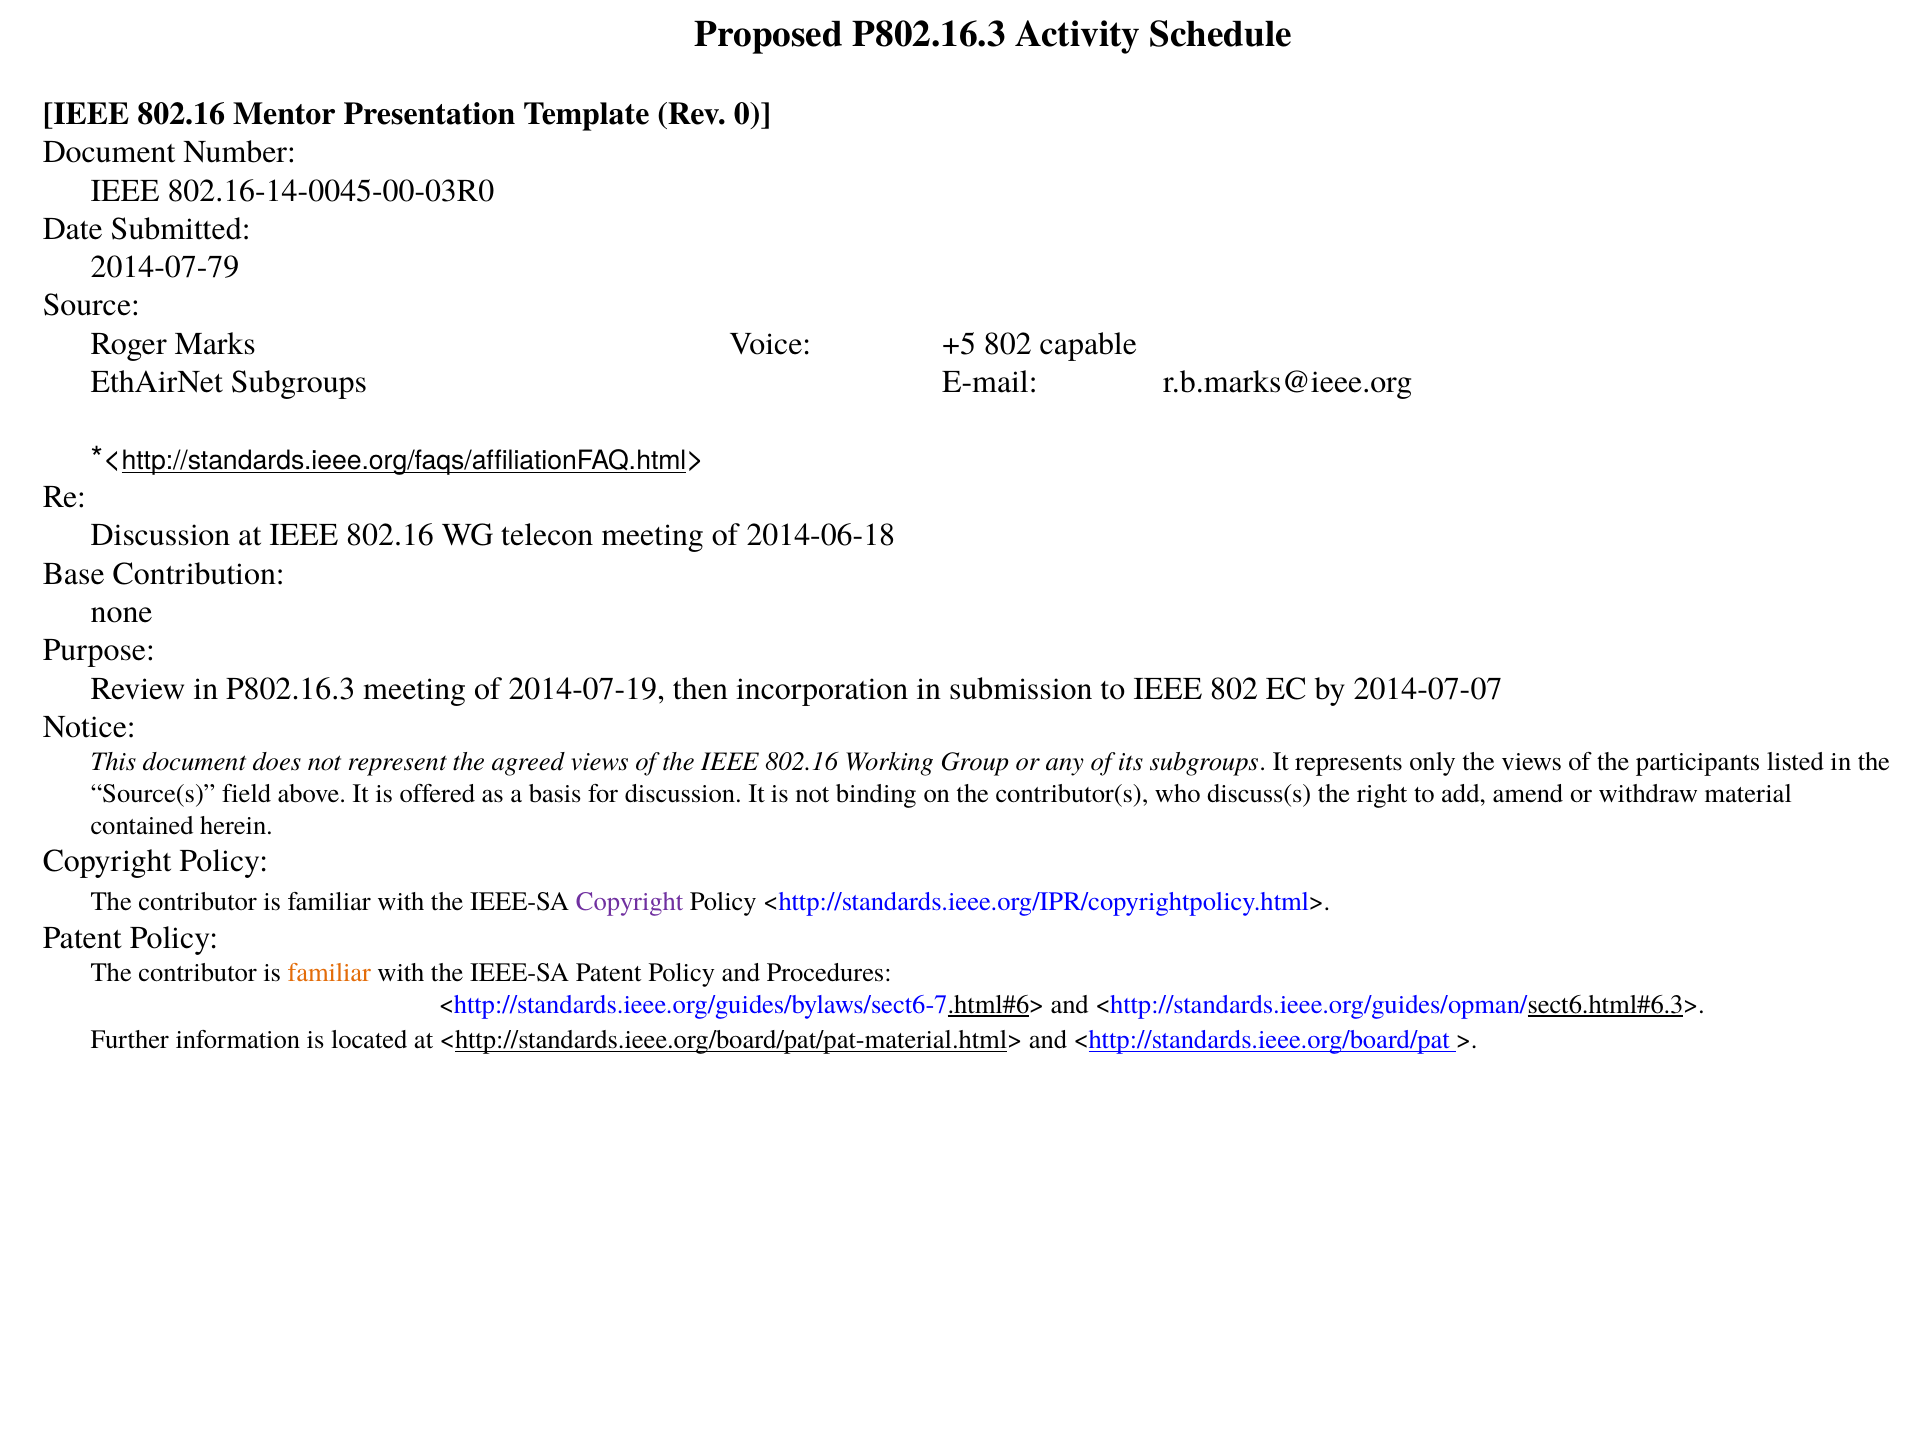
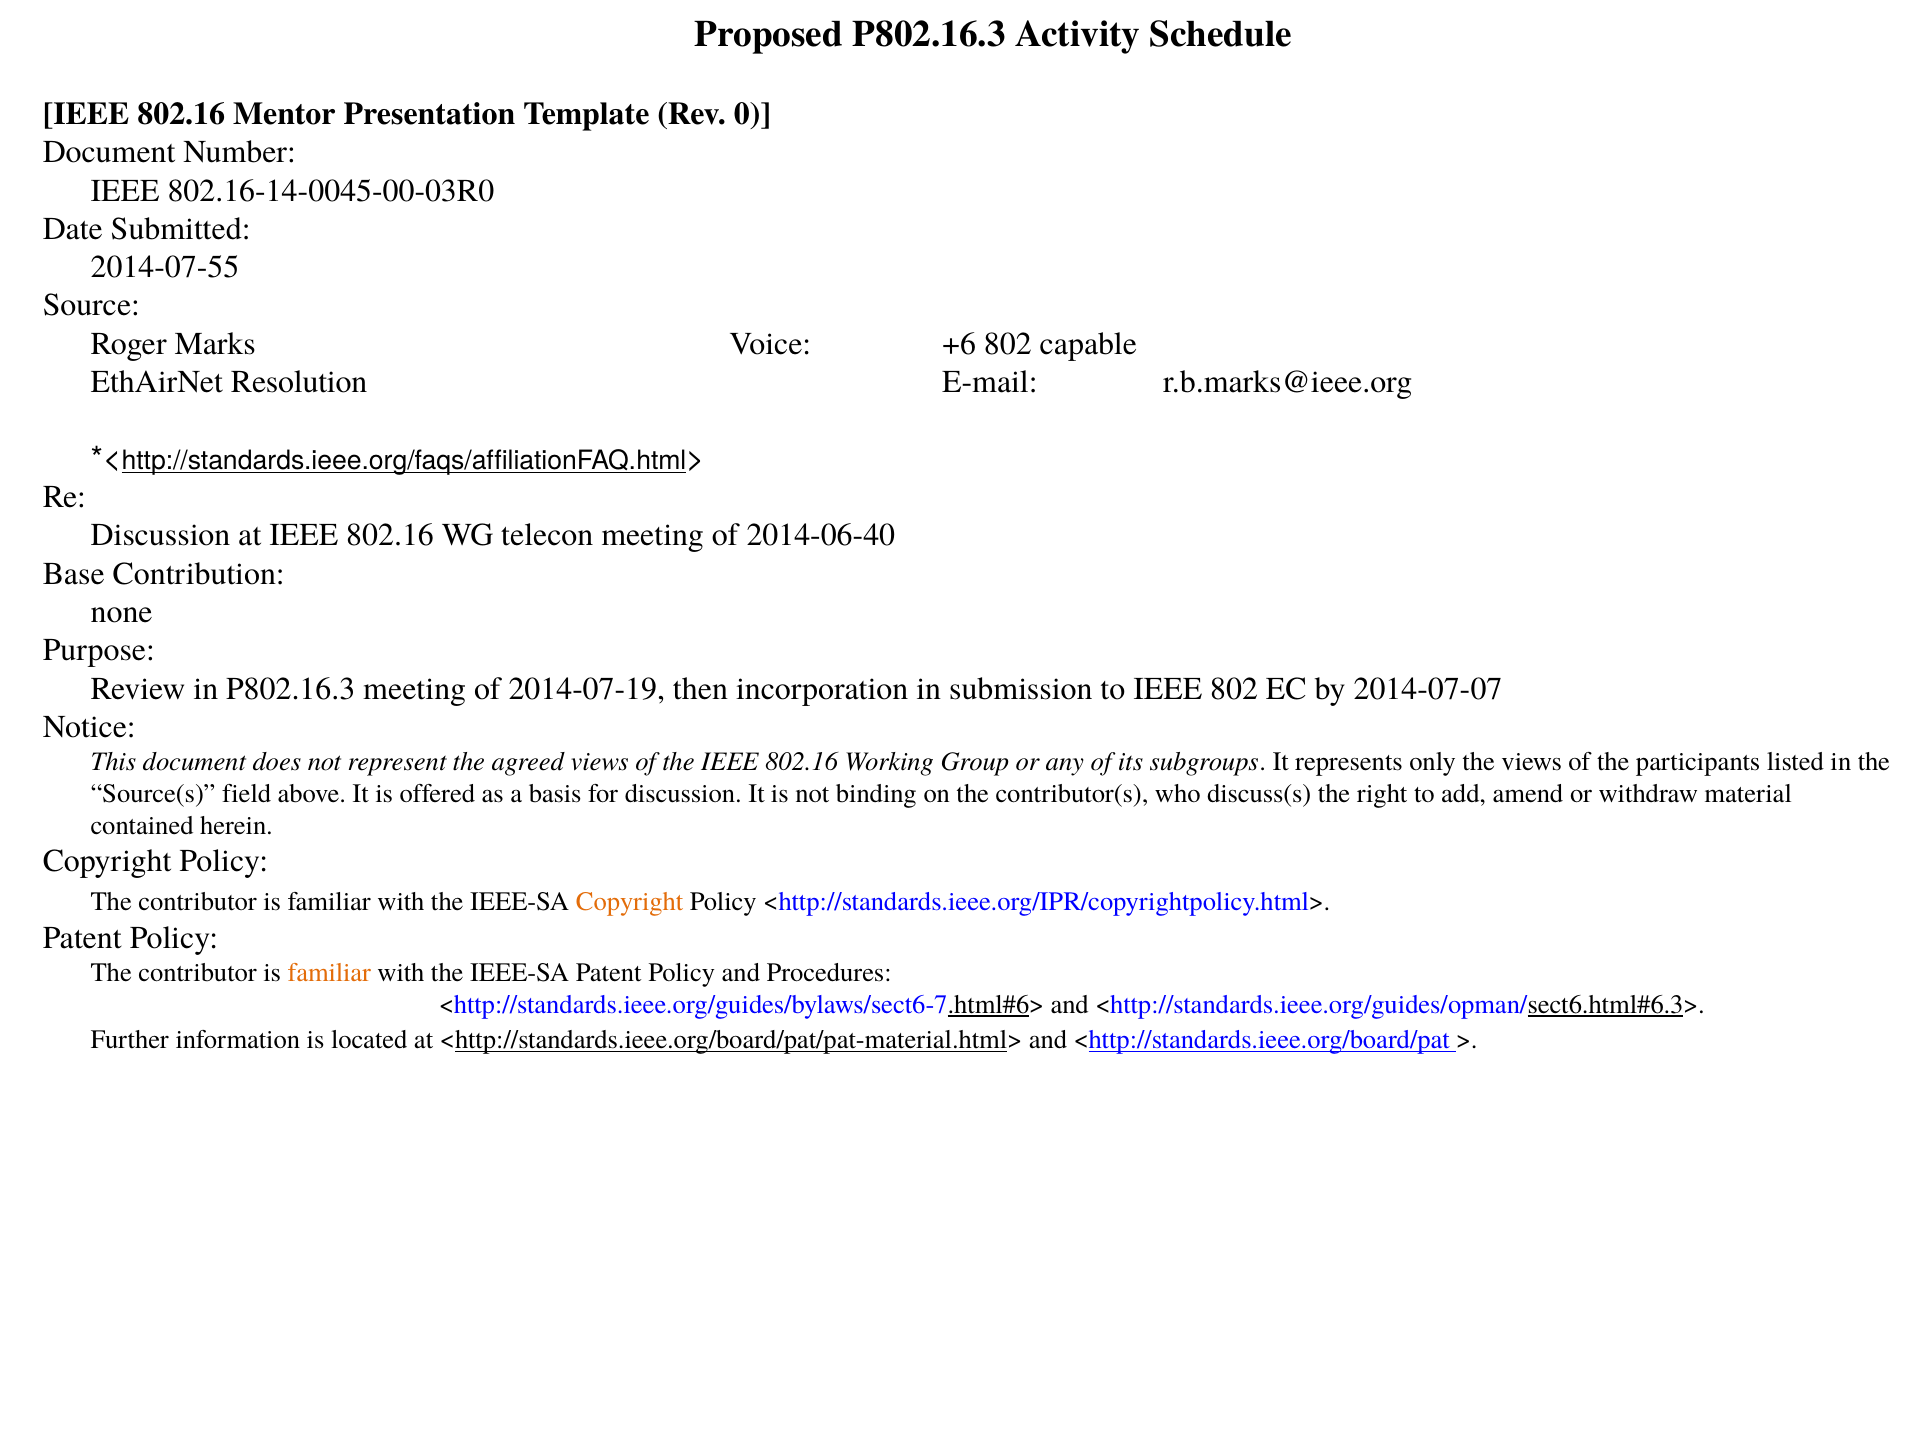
2014-07-79: 2014-07-79 -> 2014-07-55
+5: +5 -> +6
EthAirNet Subgroups: Subgroups -> Resolution
2014-06-18: 2014-06-18 -> 2014-06-40
Copyright at (630, 901) colour: purple -> orange
